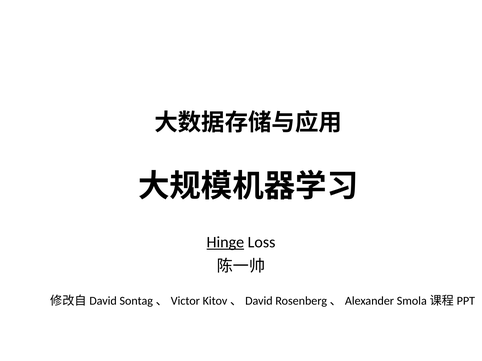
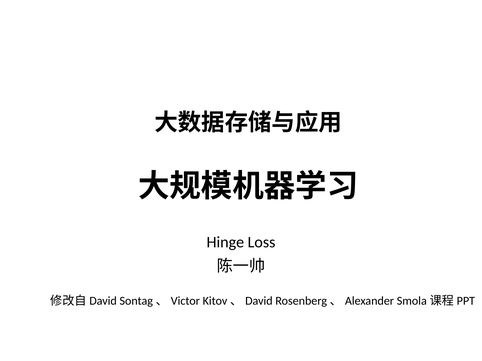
Hinge underline: present -> none
